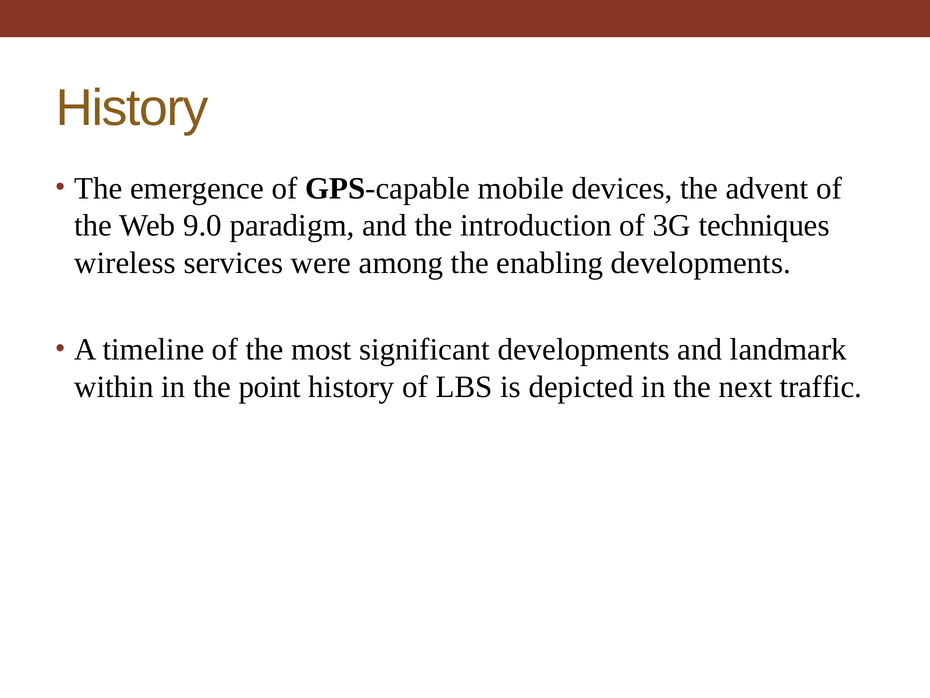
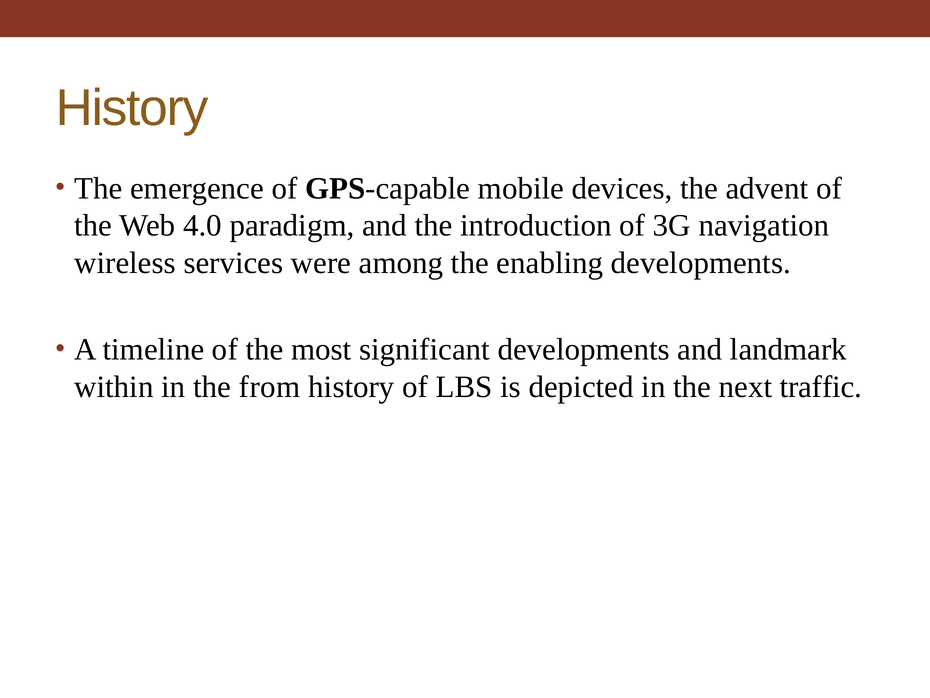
9.0: 9.0 -> 4.0
techniques: techniques -> navigation
point: point -> from
